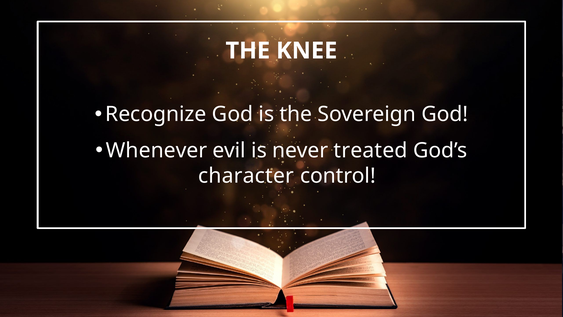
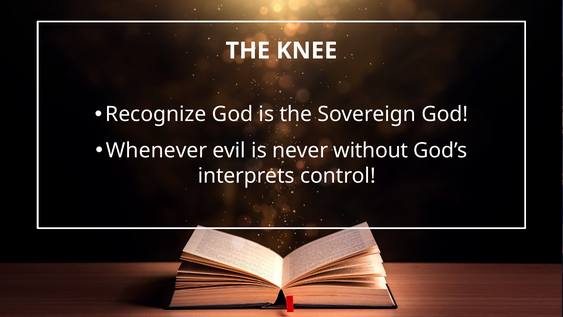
treated: treated -> without
character: character -> interprets
